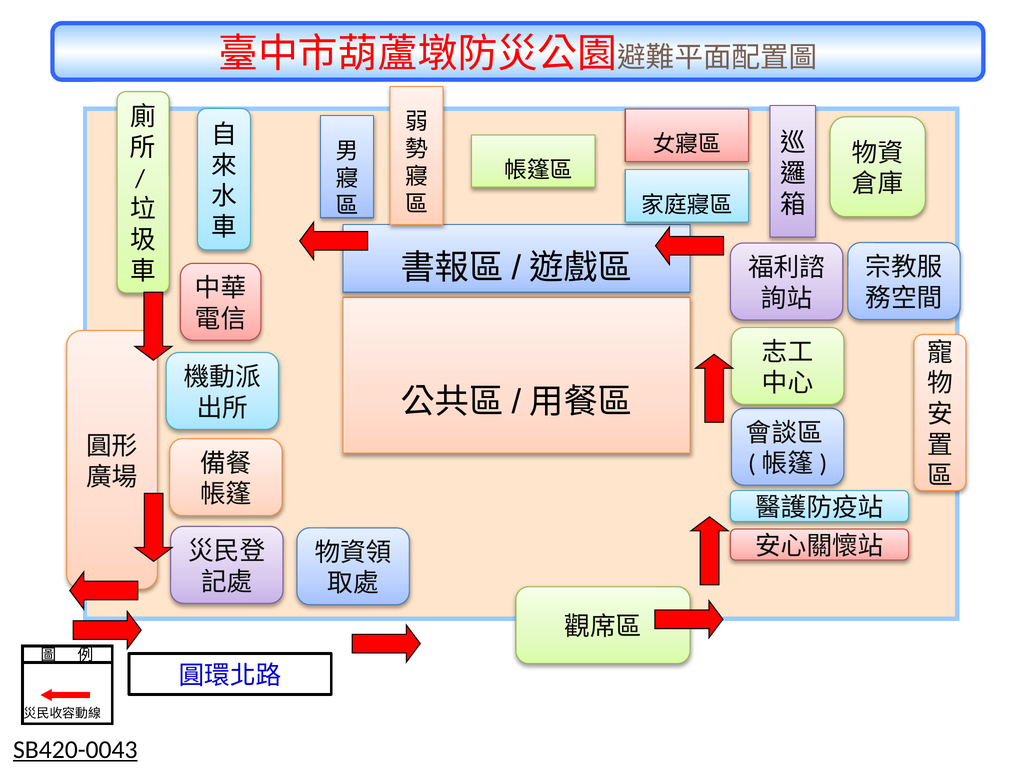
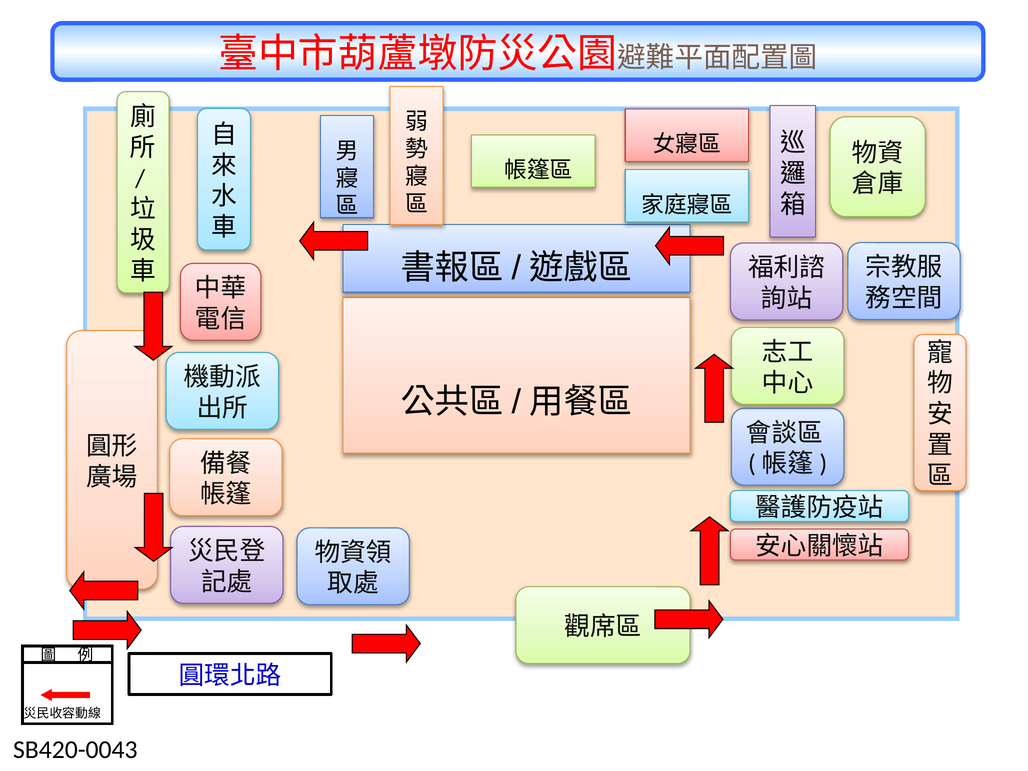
SB420-0043 underline: present -> none
